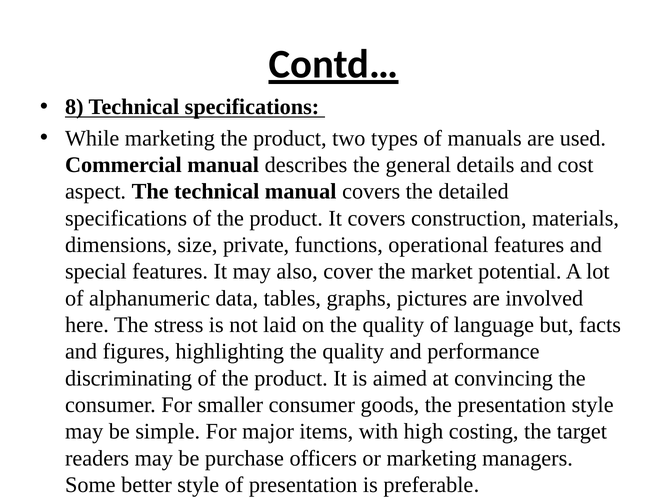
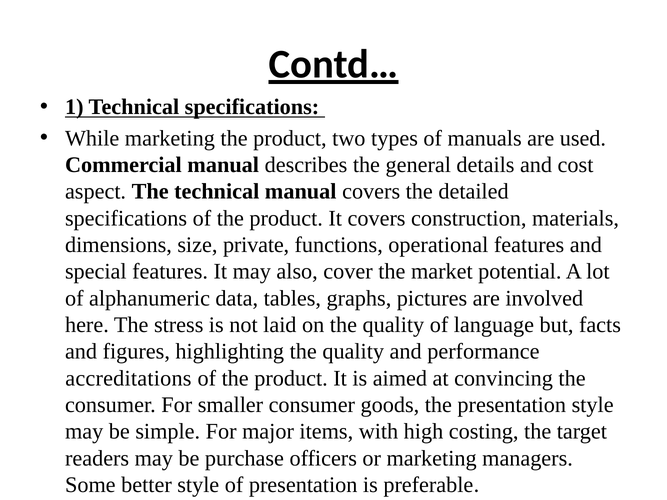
8: 8 -> 1
discriminating: discriminating -> accreditations
